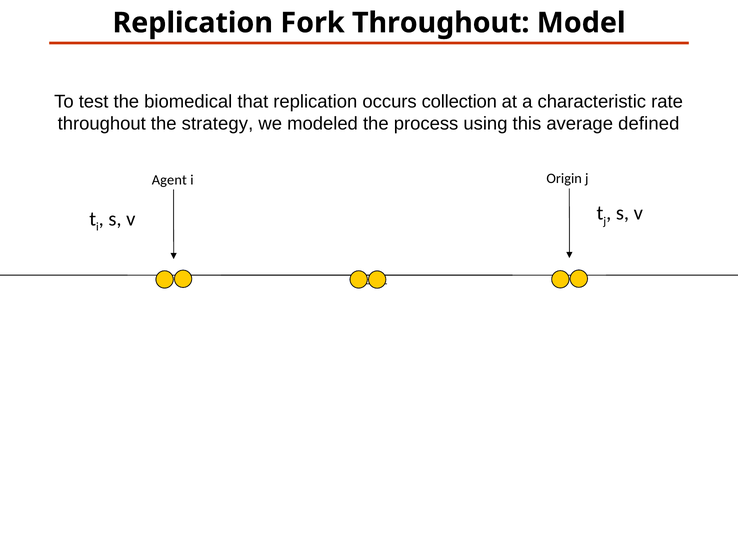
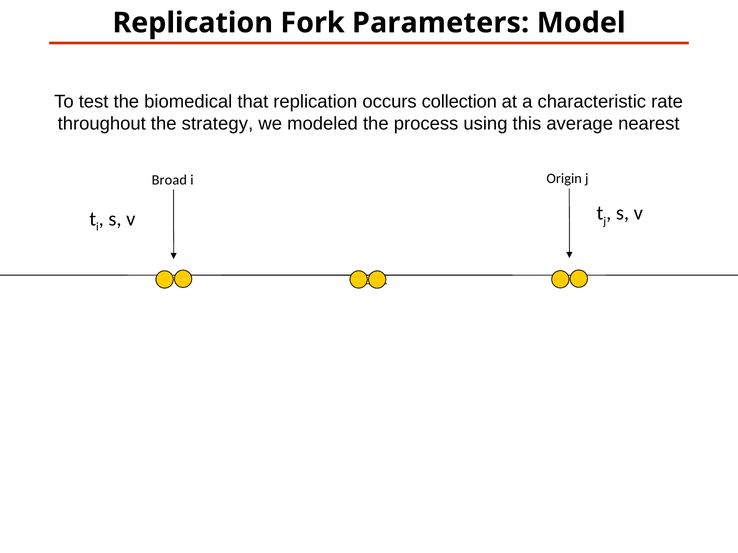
Fork Throughout: Throughout -> Parameters
defined: defined -> nearest
Agent: Agent -> Broad
